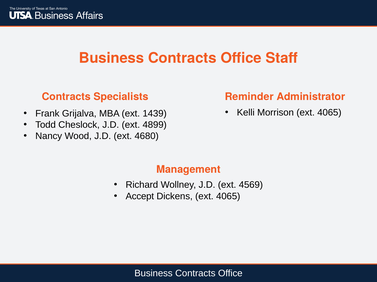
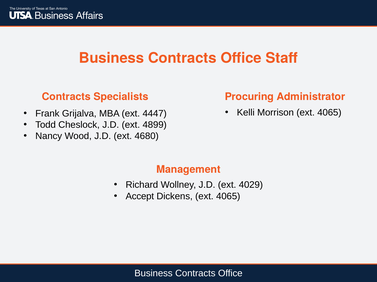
Reminder: Reminder -> Procuring
1439: 1439 -> 4447
4569: 4569 -> 4029
